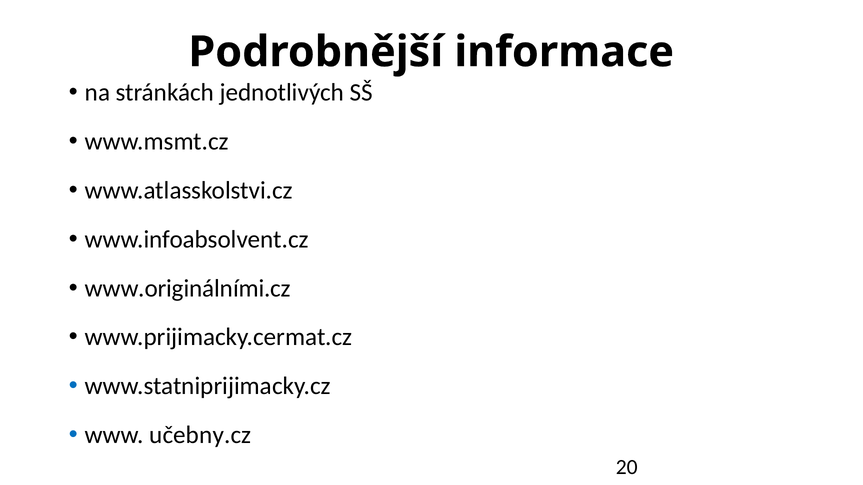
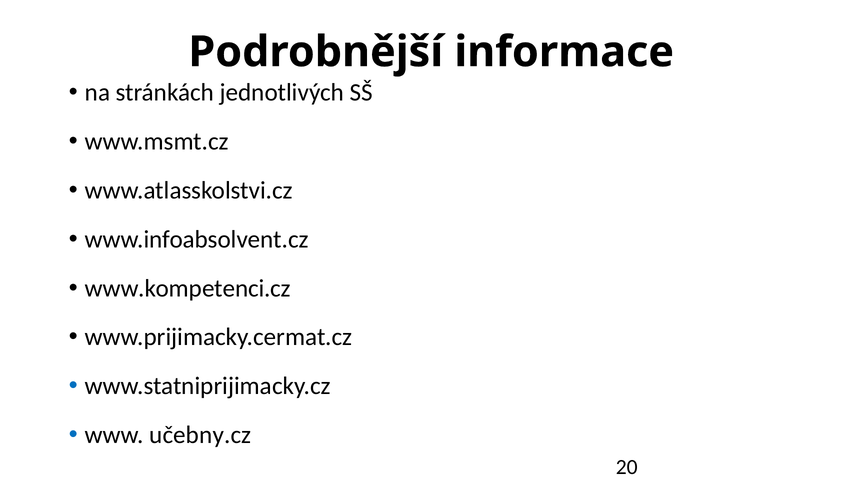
www.originálními.cz: www.originálními.cz -> www.kompetenci.cz
